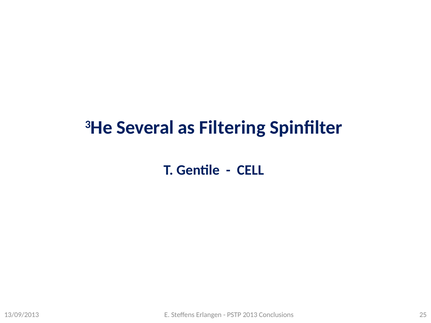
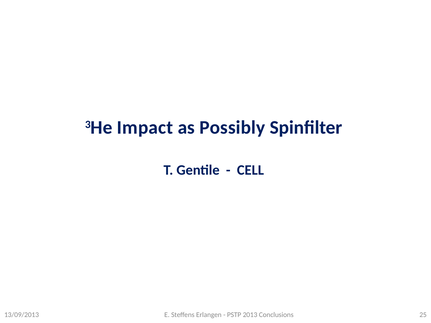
Several: Several -> Impact
Filtering: Filtering -> Possibly
